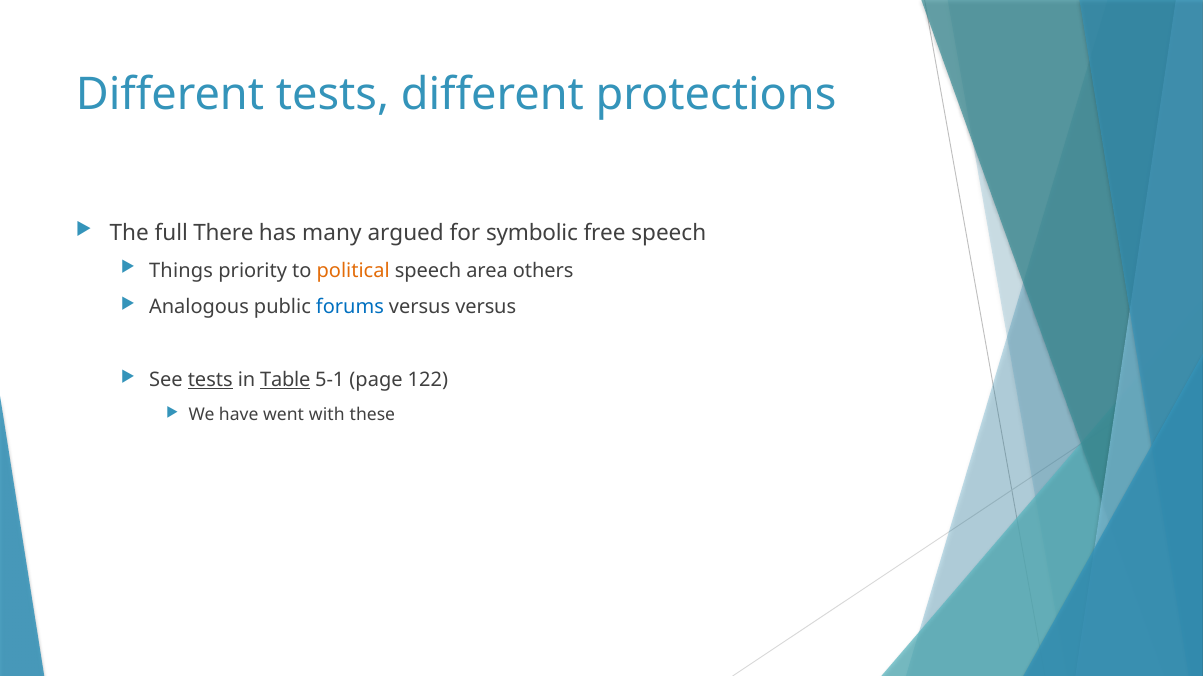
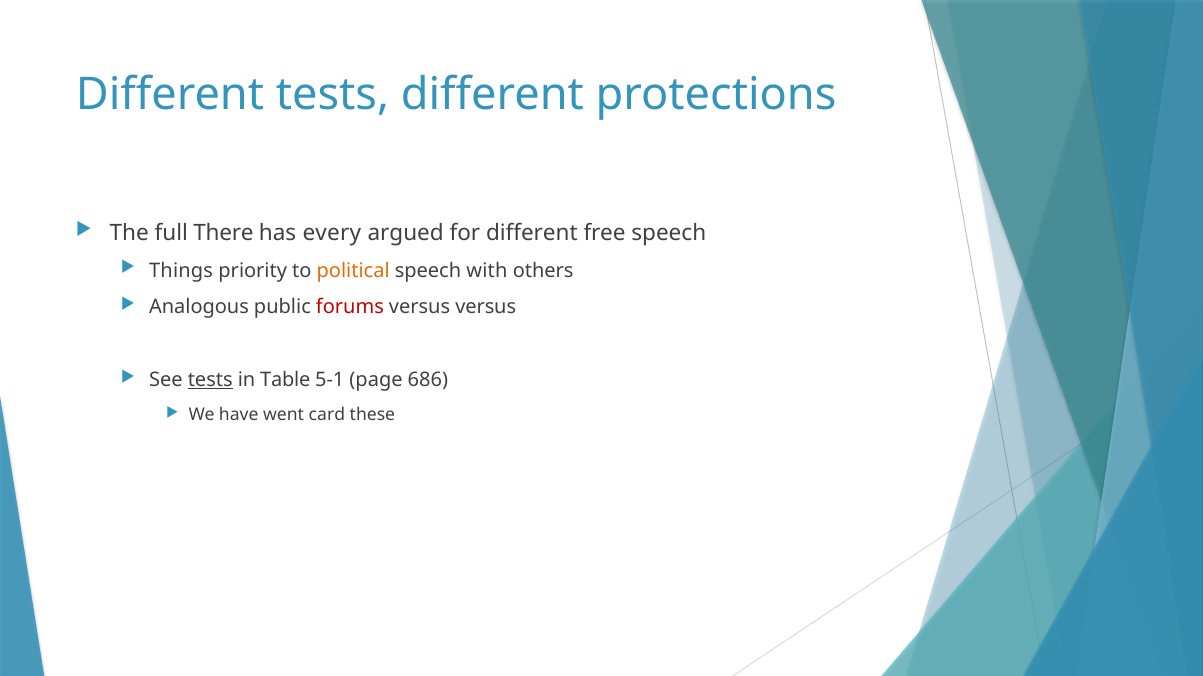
many: many -> every
for symbolic: symbolic -> different
area: area -> with
forums colour: blue -> red
Table underline: present -> none
122: 122 -> 686
with: with -> card
